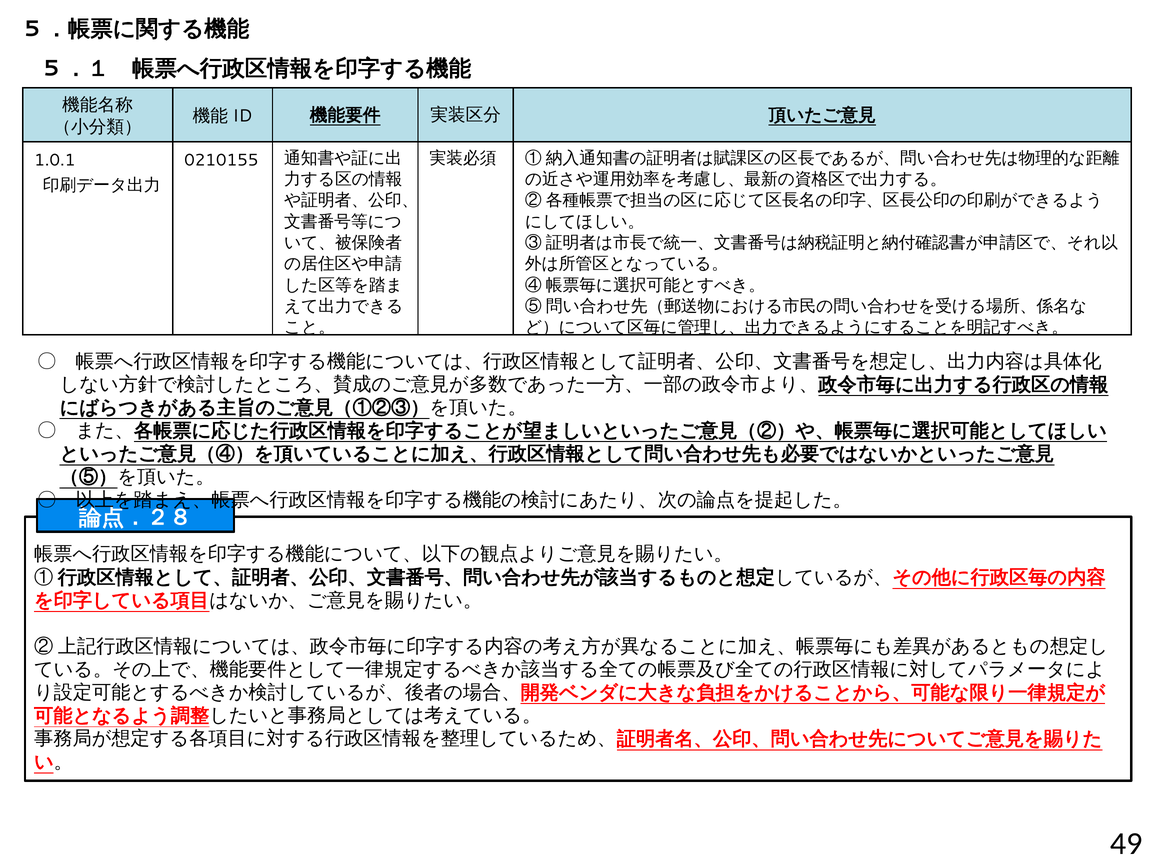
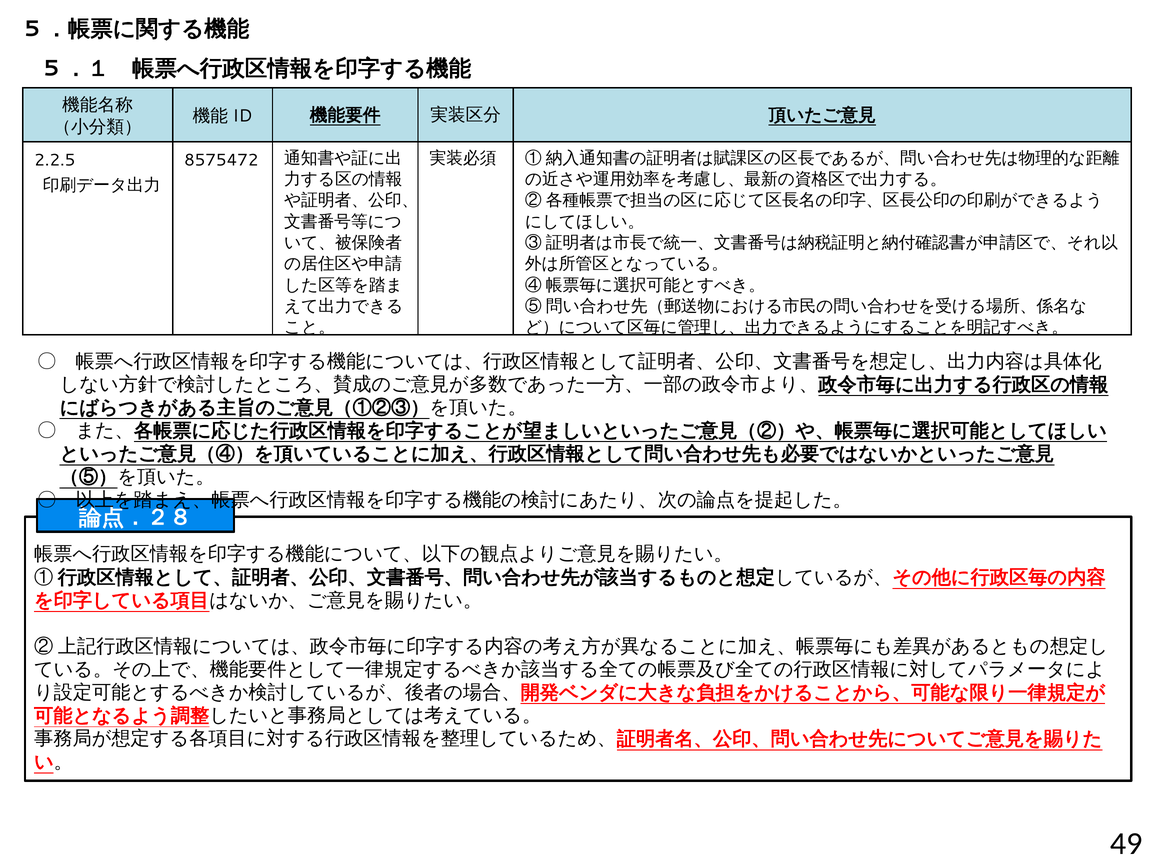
1.0.1: 1.0.1 -> 2.2.5
0210155: 0210155 -> 8575472
